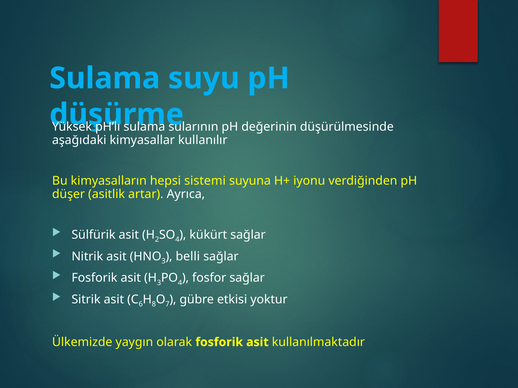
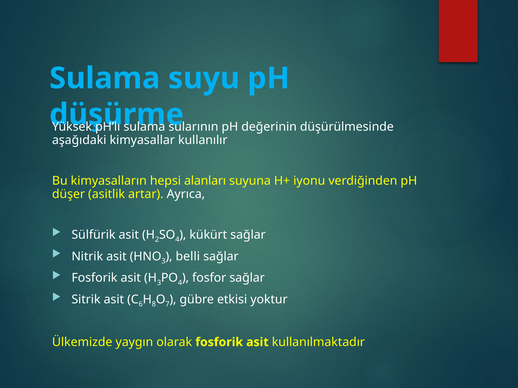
sistemi: sistemi -> alanları
